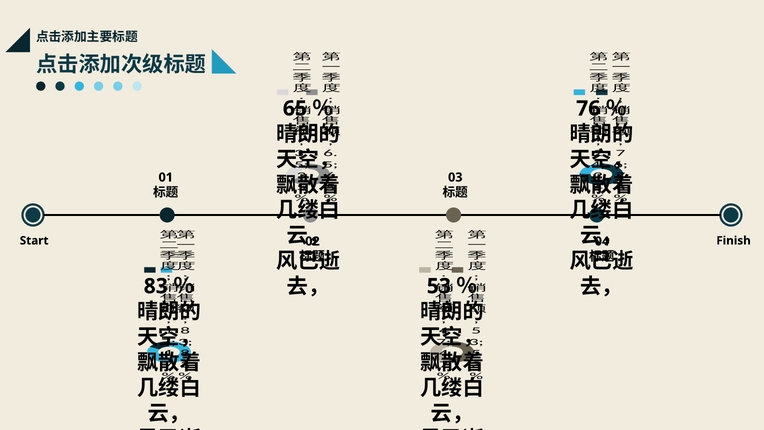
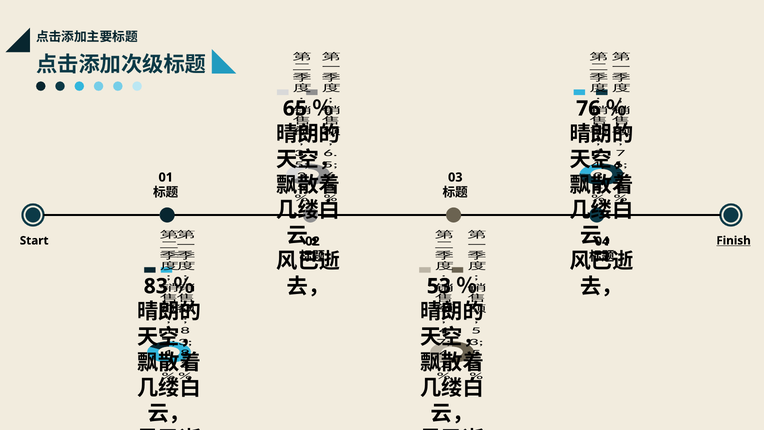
Finish underline: none -> present
